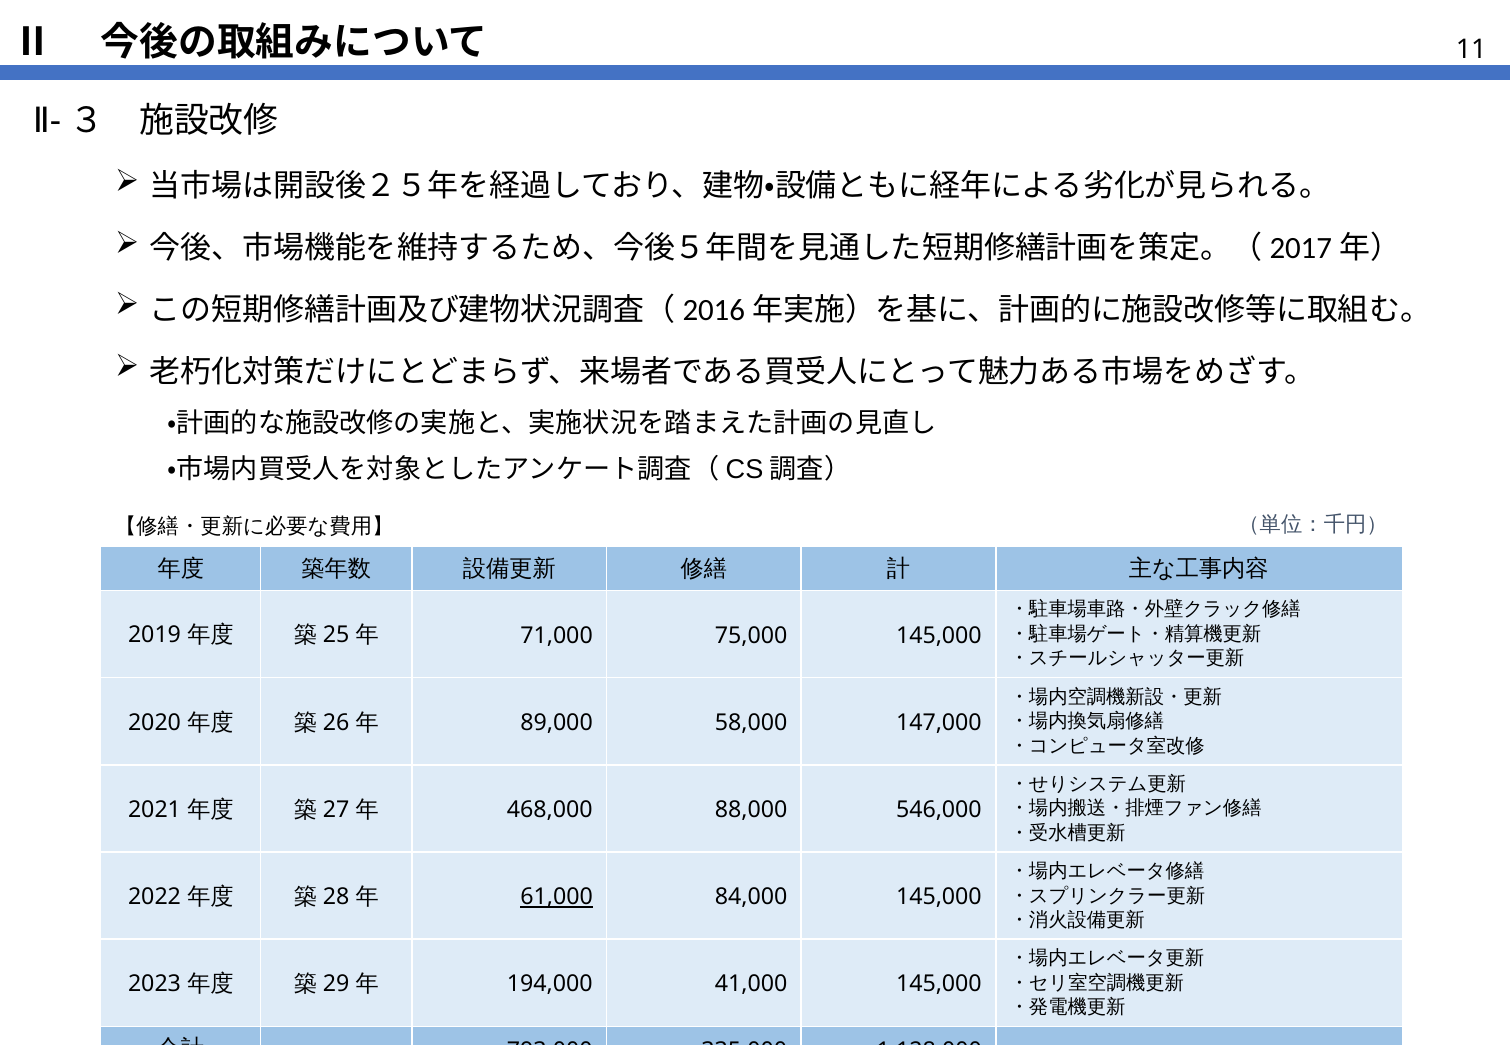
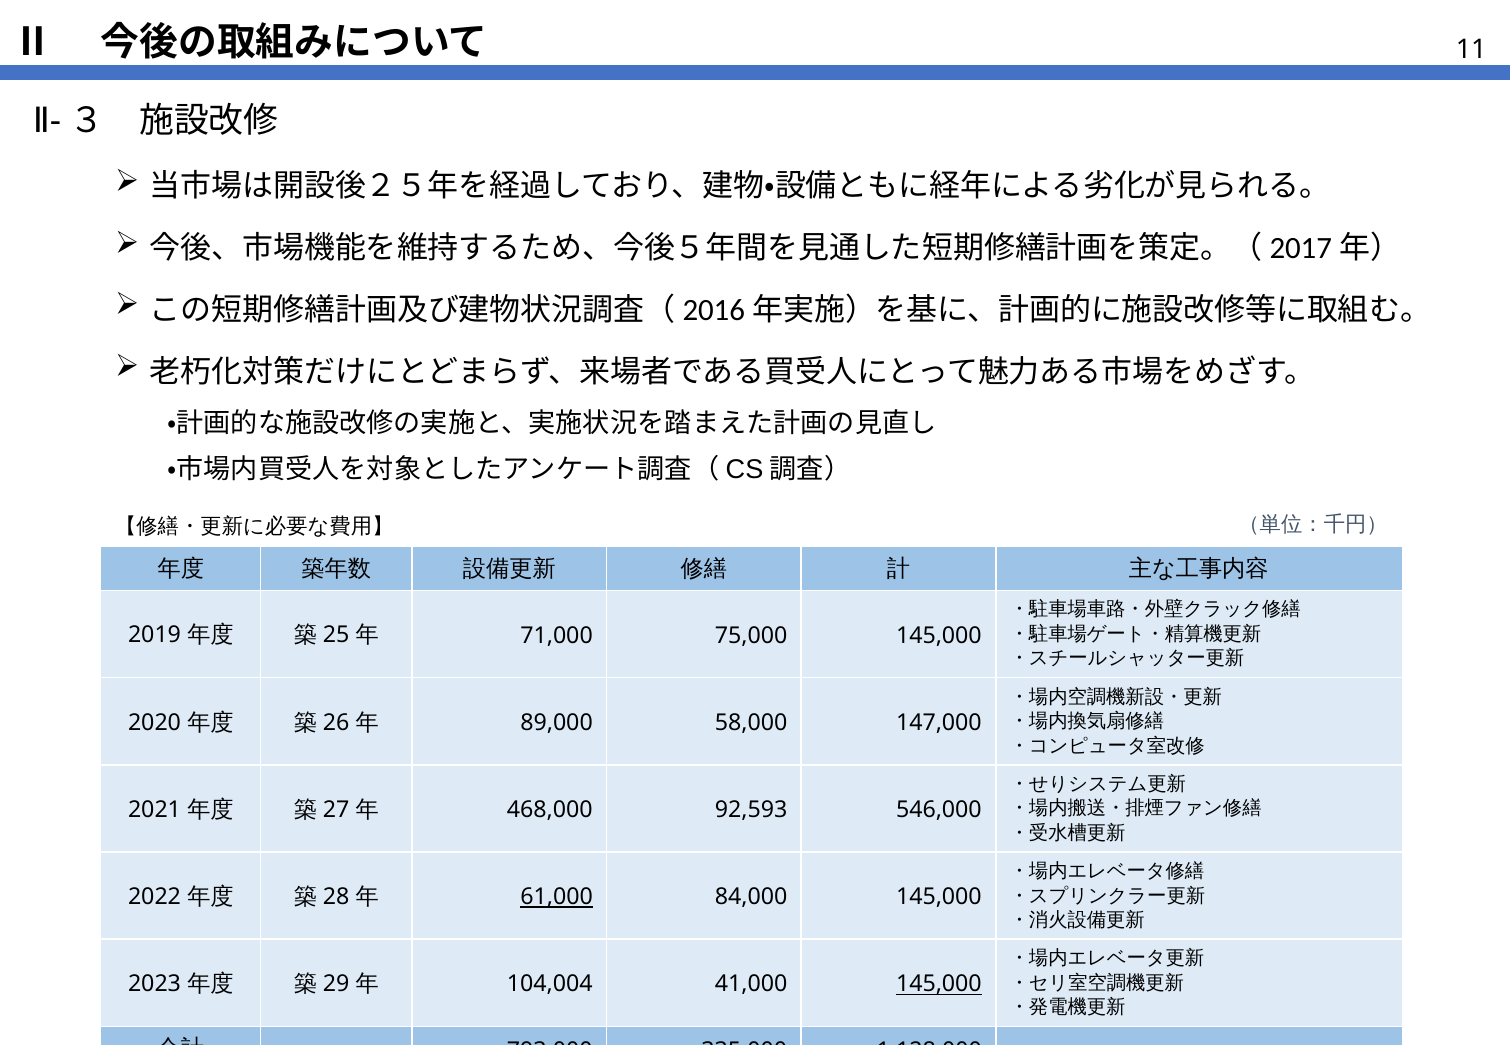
88,000: 88,000 -> 92,593
194,000: 194,000 -> 104,004
145,000 at (939, 985) underline: none -> present
